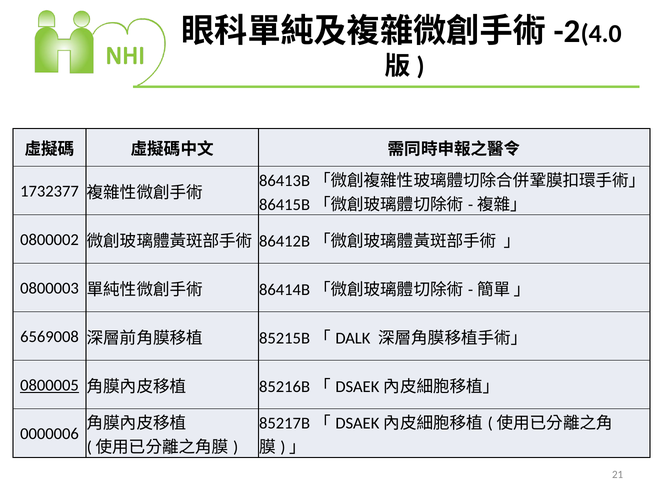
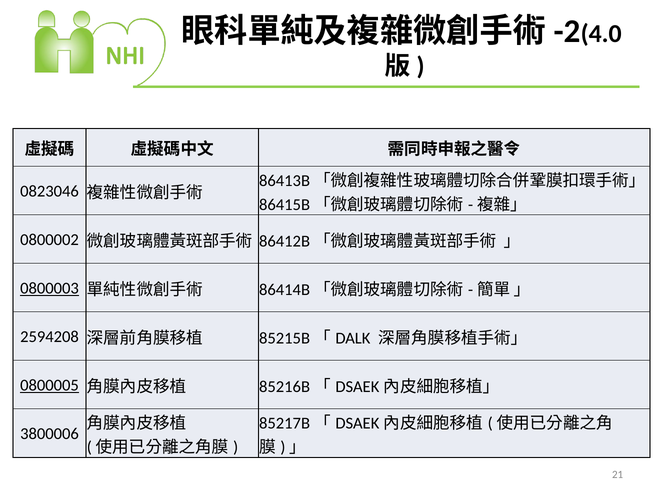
1732377: 1732377 -> 0823046
0800003 underline: none -> present
6569008: 6569008 -> 2594208
0000006: 0000006 -> 3800006
